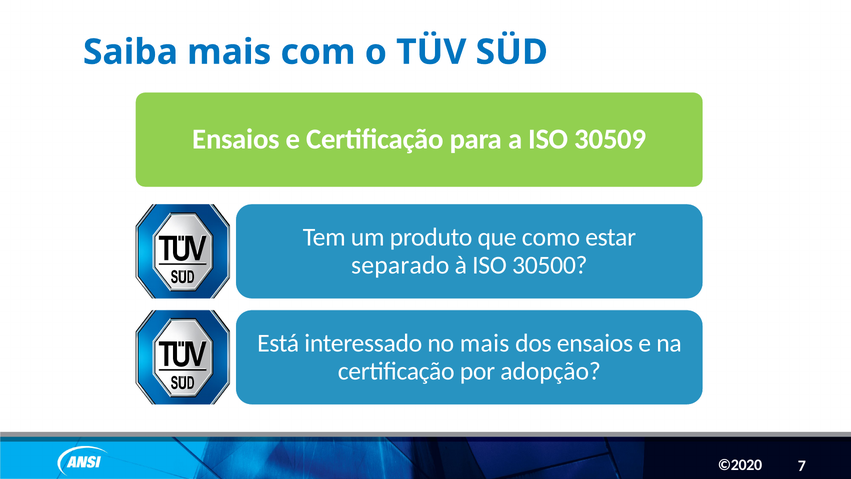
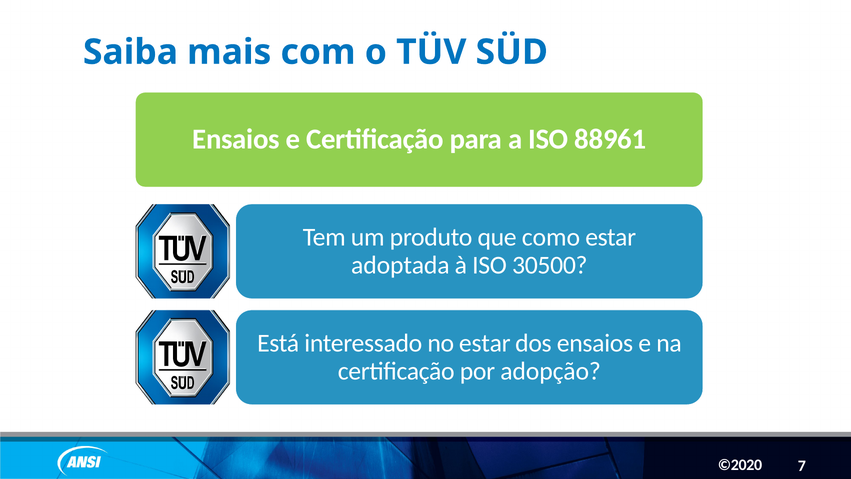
30509: 30509 -> 88961
separado: separado -> adoptada
no mais: mais -> estar
